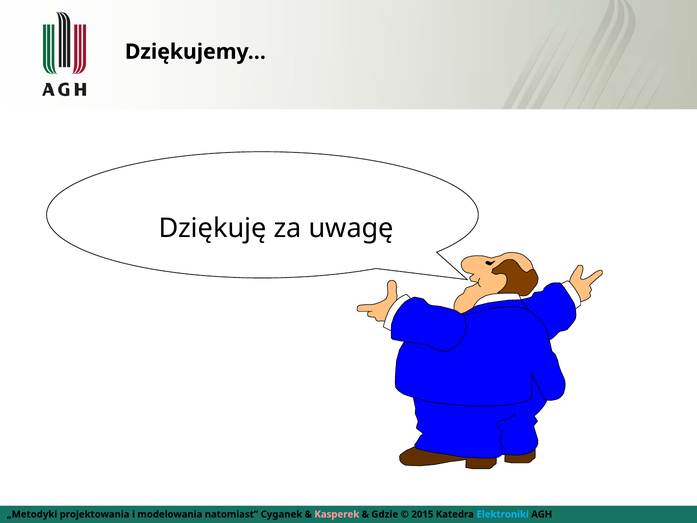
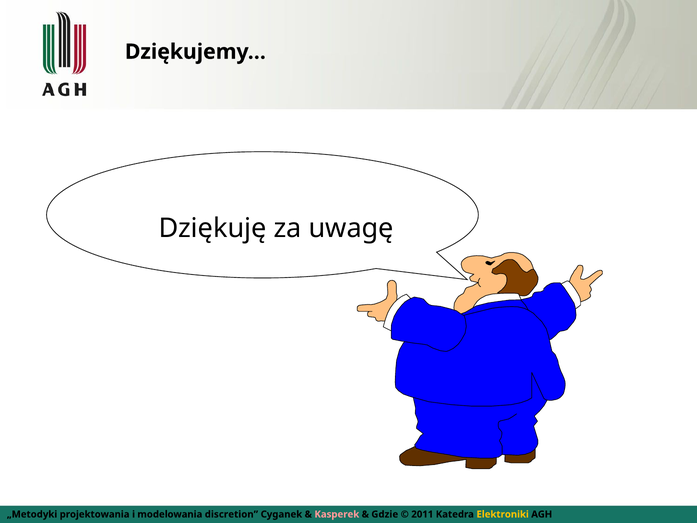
natomiast: natomiast -> discretion
2015: 2015 -> 2011
Elektroniki colour: light blue -> yellow
